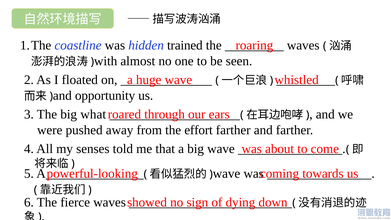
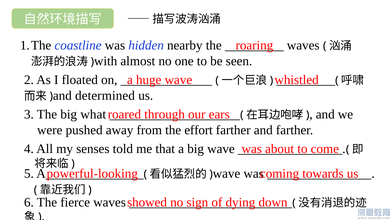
trained: trained -> nearby
opportunity: opportunity -> determined
